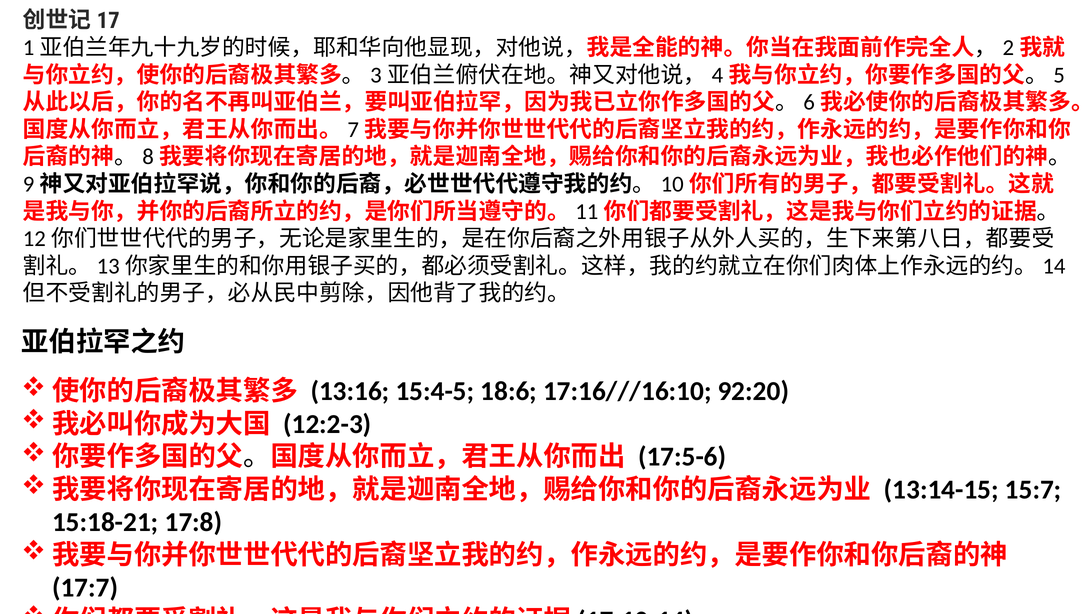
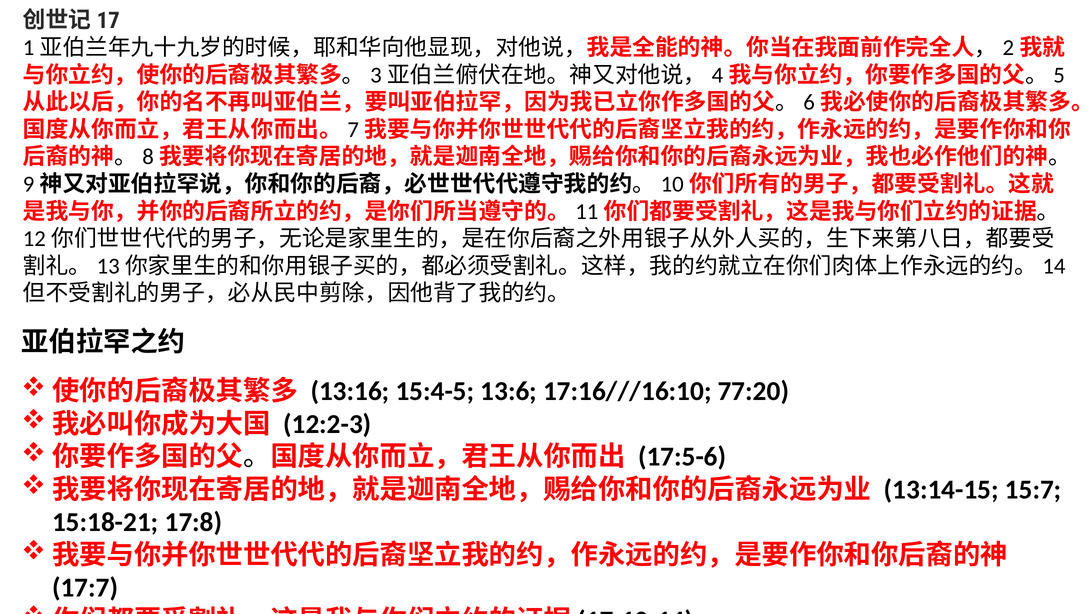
18:6: 18:6 -> 13:6
92:20: 92:20 -> 77:20
